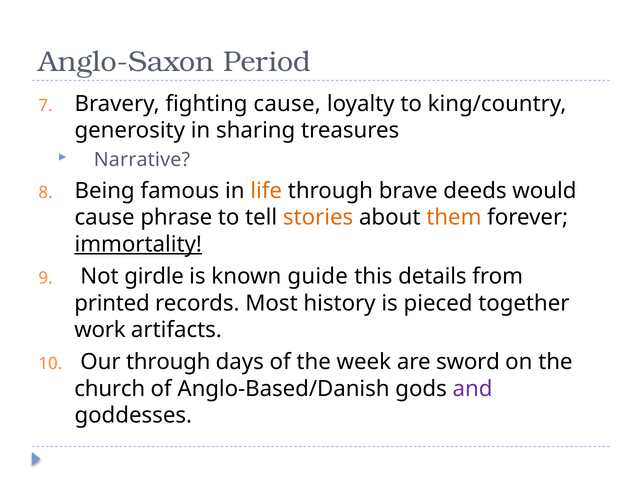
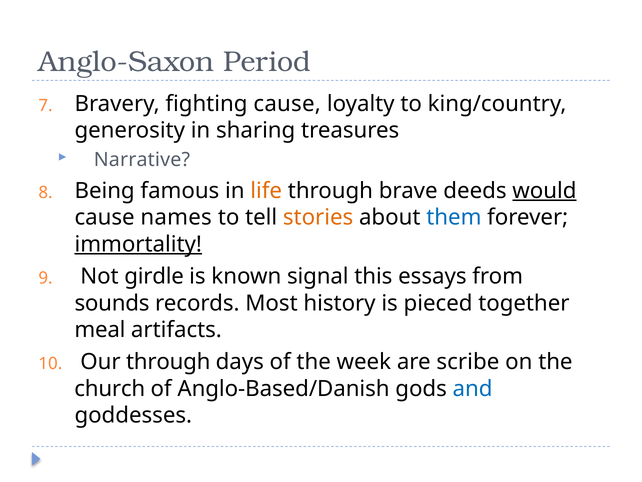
would underline: none -> present
phrase: phrase -> names
them colour: orange -> blue
guide: guide -> signal
details: details -> essays
printed: printed -> sounds
work: work -> meal
sword: sword -> scribe
and colour: purple -> blue
